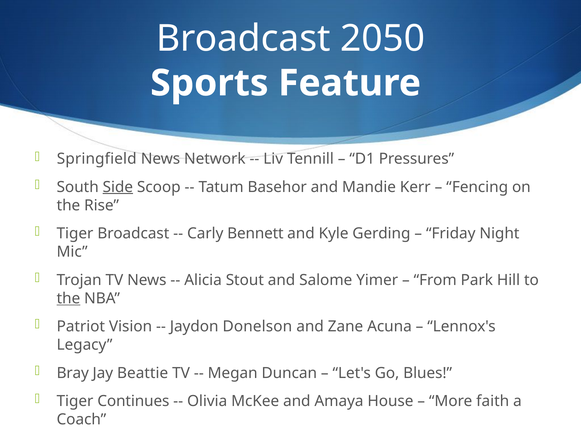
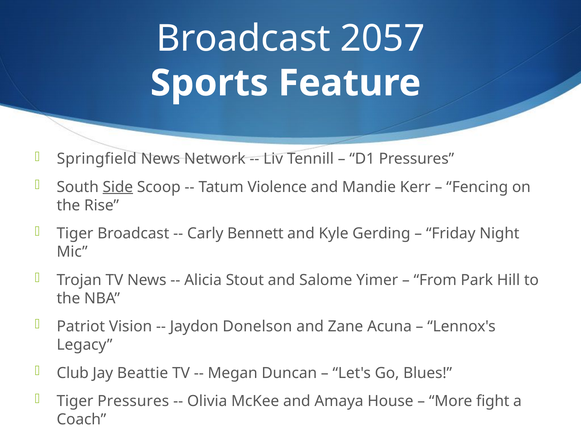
2050: 2050 -> 2057
Basehor: Basehor -> Violence
the at (68, 298) underline: present -> none
Bray: Bray -> Club
Tiger Continues: Continues -> Pressures
faith: faith -> fight
